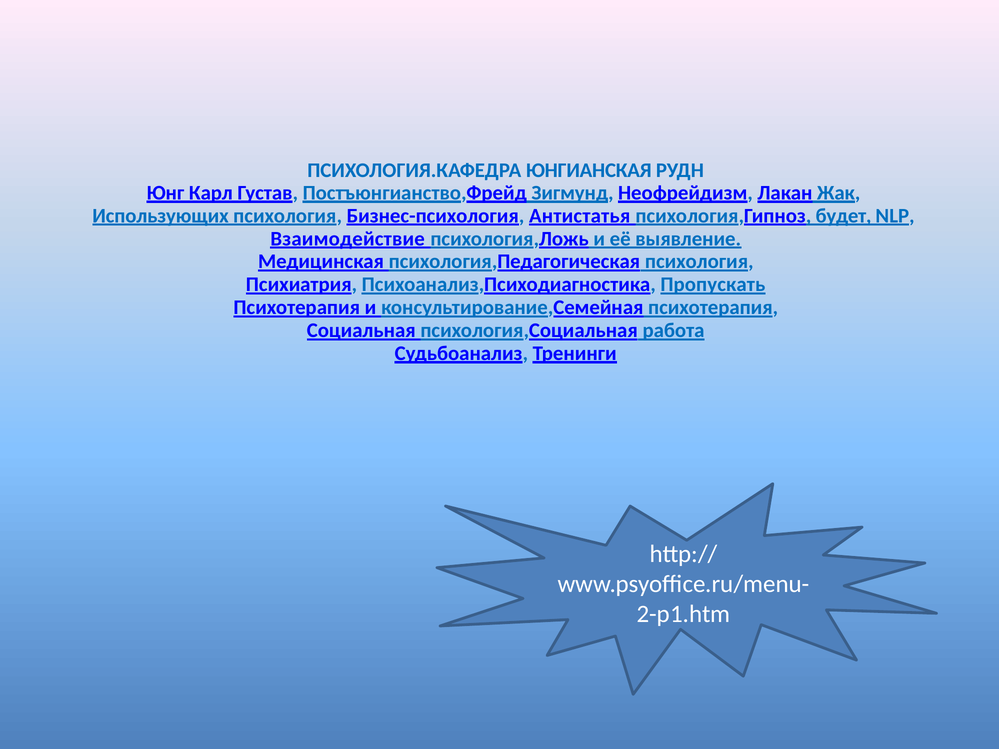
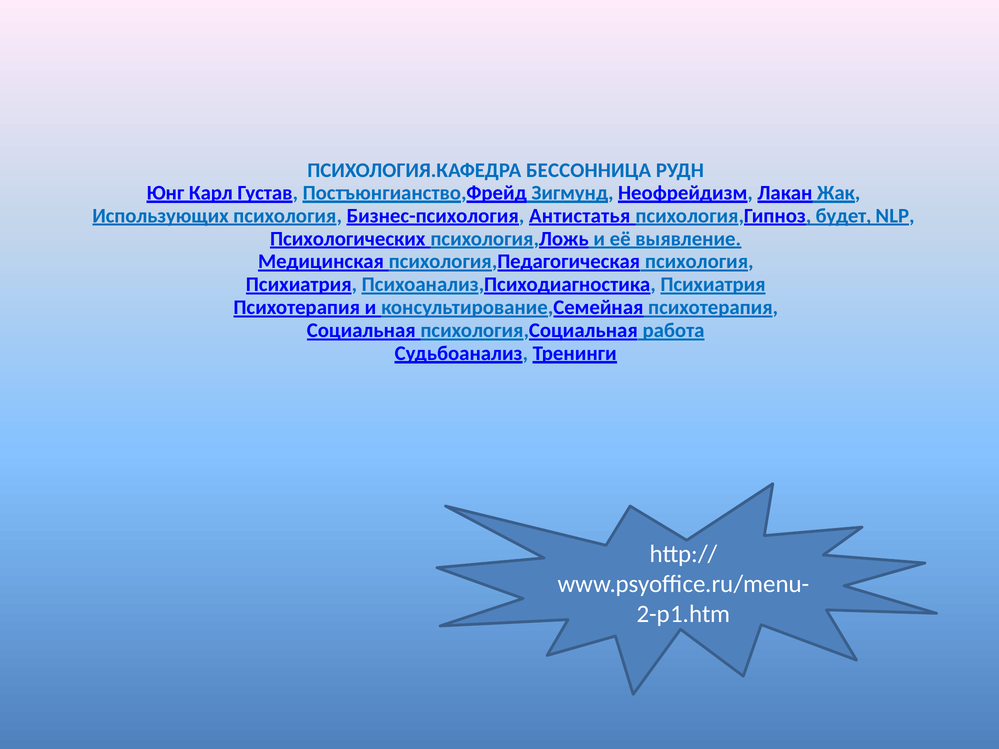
ЮНГИАНСКАЯ: ЮНГИАНСКАЯ -> БЕССОННИЦА
Взаимодействие: Взаимодействие -> Психологических
Психоанализ,Психодиагностика Пропускать: Пропускать -> Психиатрия
